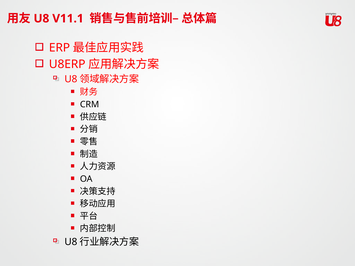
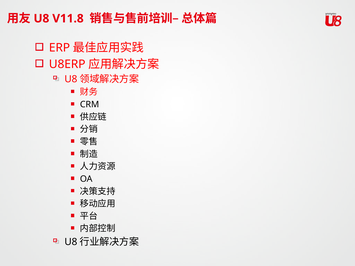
V11.1: V11.1 -> V11.8
